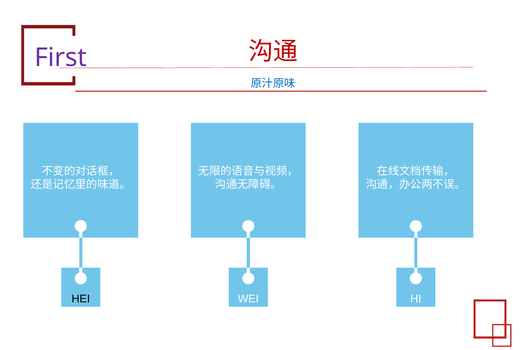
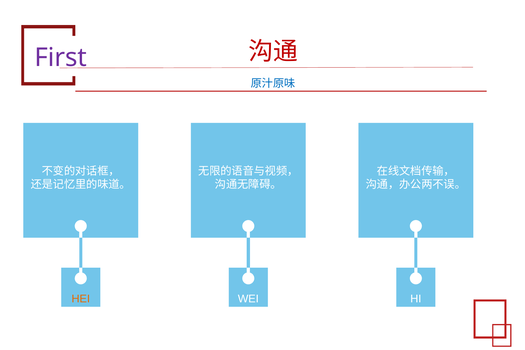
HEI colour: black -> orange
